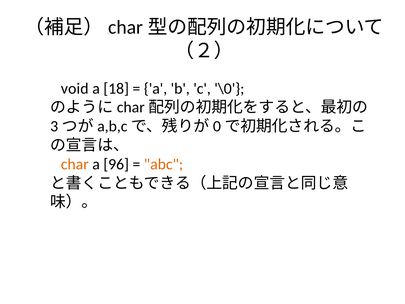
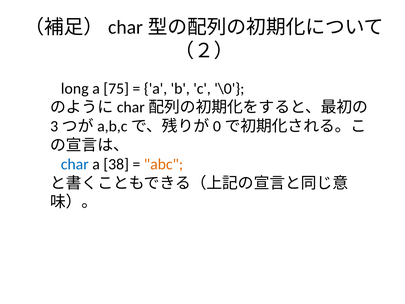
void: void -> long
18: 18 -> 75
char colour: orange -> blue
96: 96 -> 38
